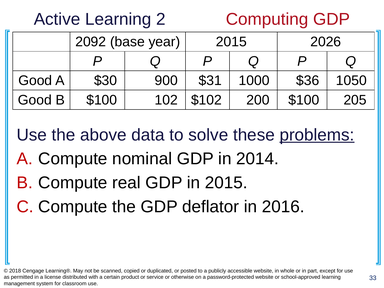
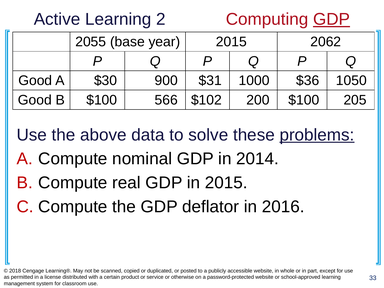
GDP at (332, 19) underline: none -> present
2092: 2092 -> 2055
2026: 2026 -> 2062
102: 102 -> 566
